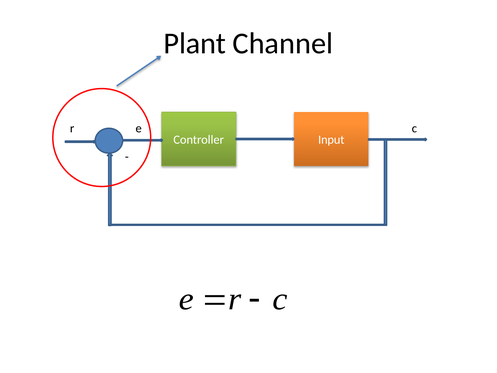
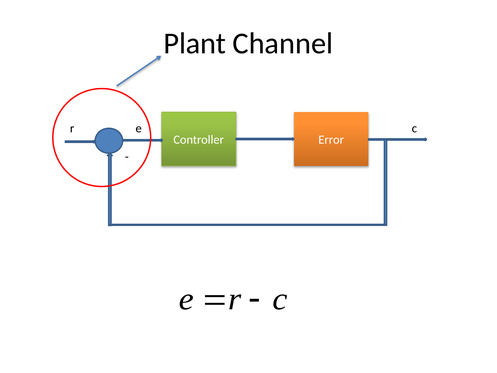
Input: Input -> Error
